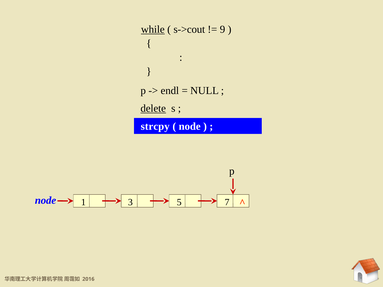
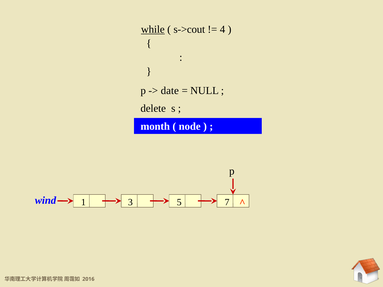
9: 9 -> 4
endl: endl -> date
delete underline: present -> none
strcpy: strcpy -> month
node at (46, 201): node -> wind
